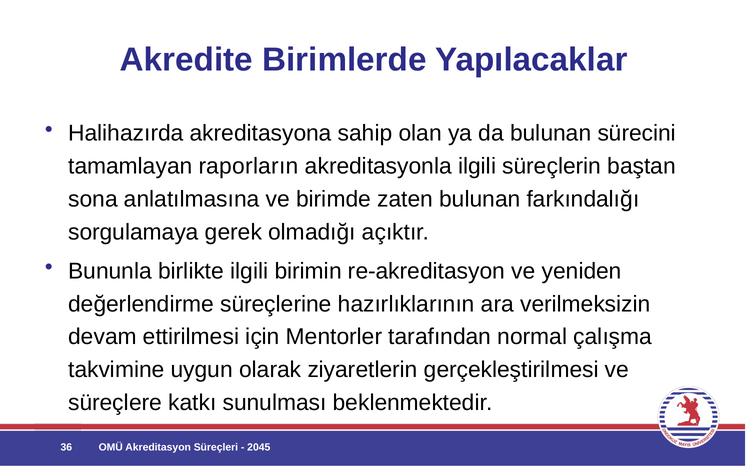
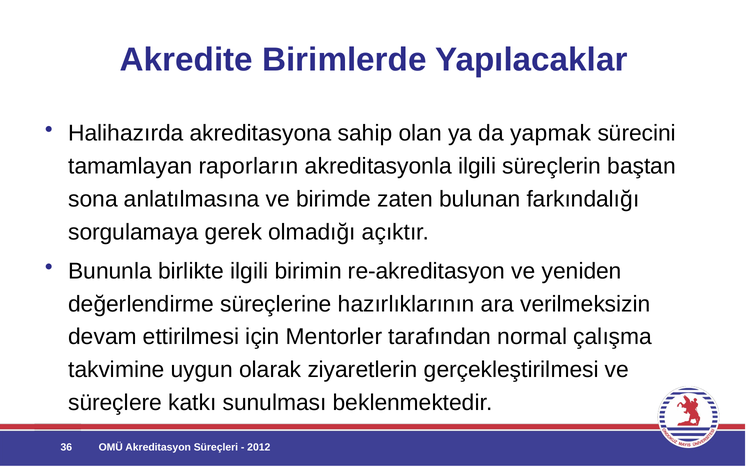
da bulunan: bulunan -> yapmak
2045: 2045 -> 2012
